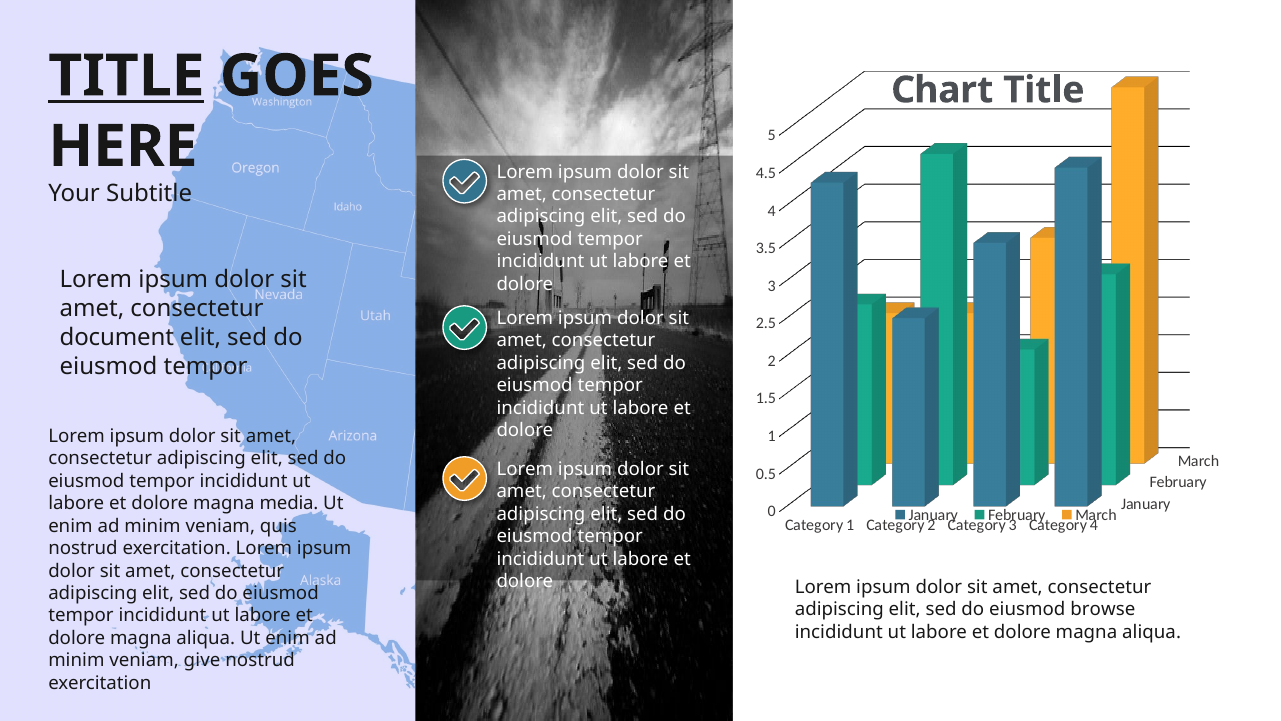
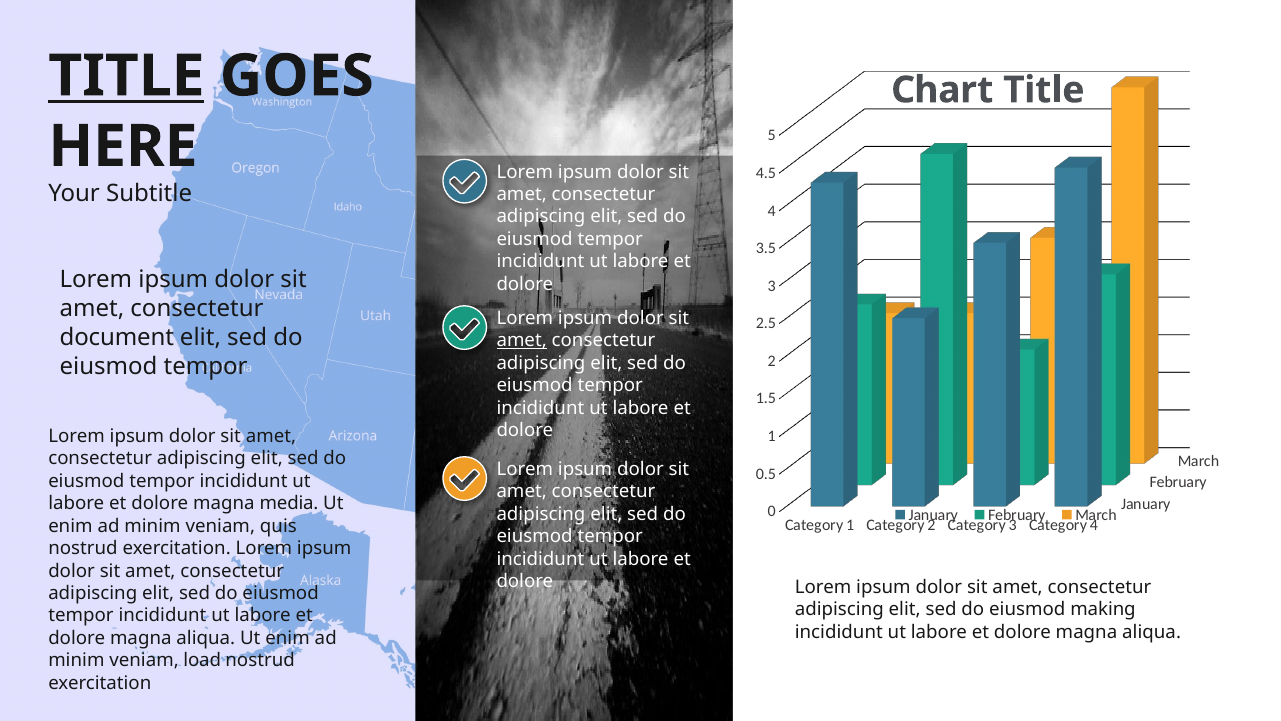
amet at (522, 341) underline: none -> present
browse: browse -> making
give: give -> load
